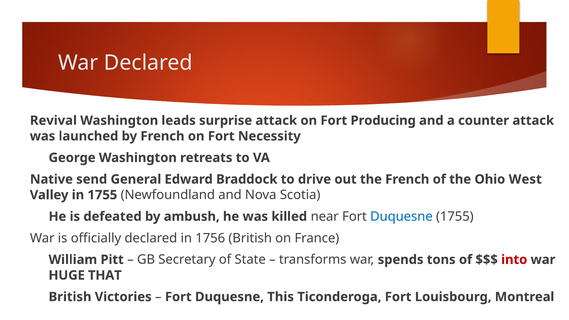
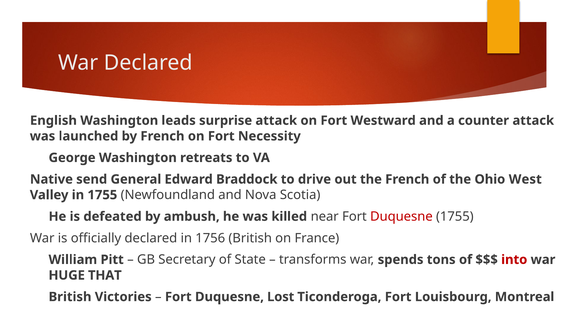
Revival: Revival -> English
Producing: Producing -> Westward
Duquesne at (401, 217) colour: blue -> red
This: This -> Lost
